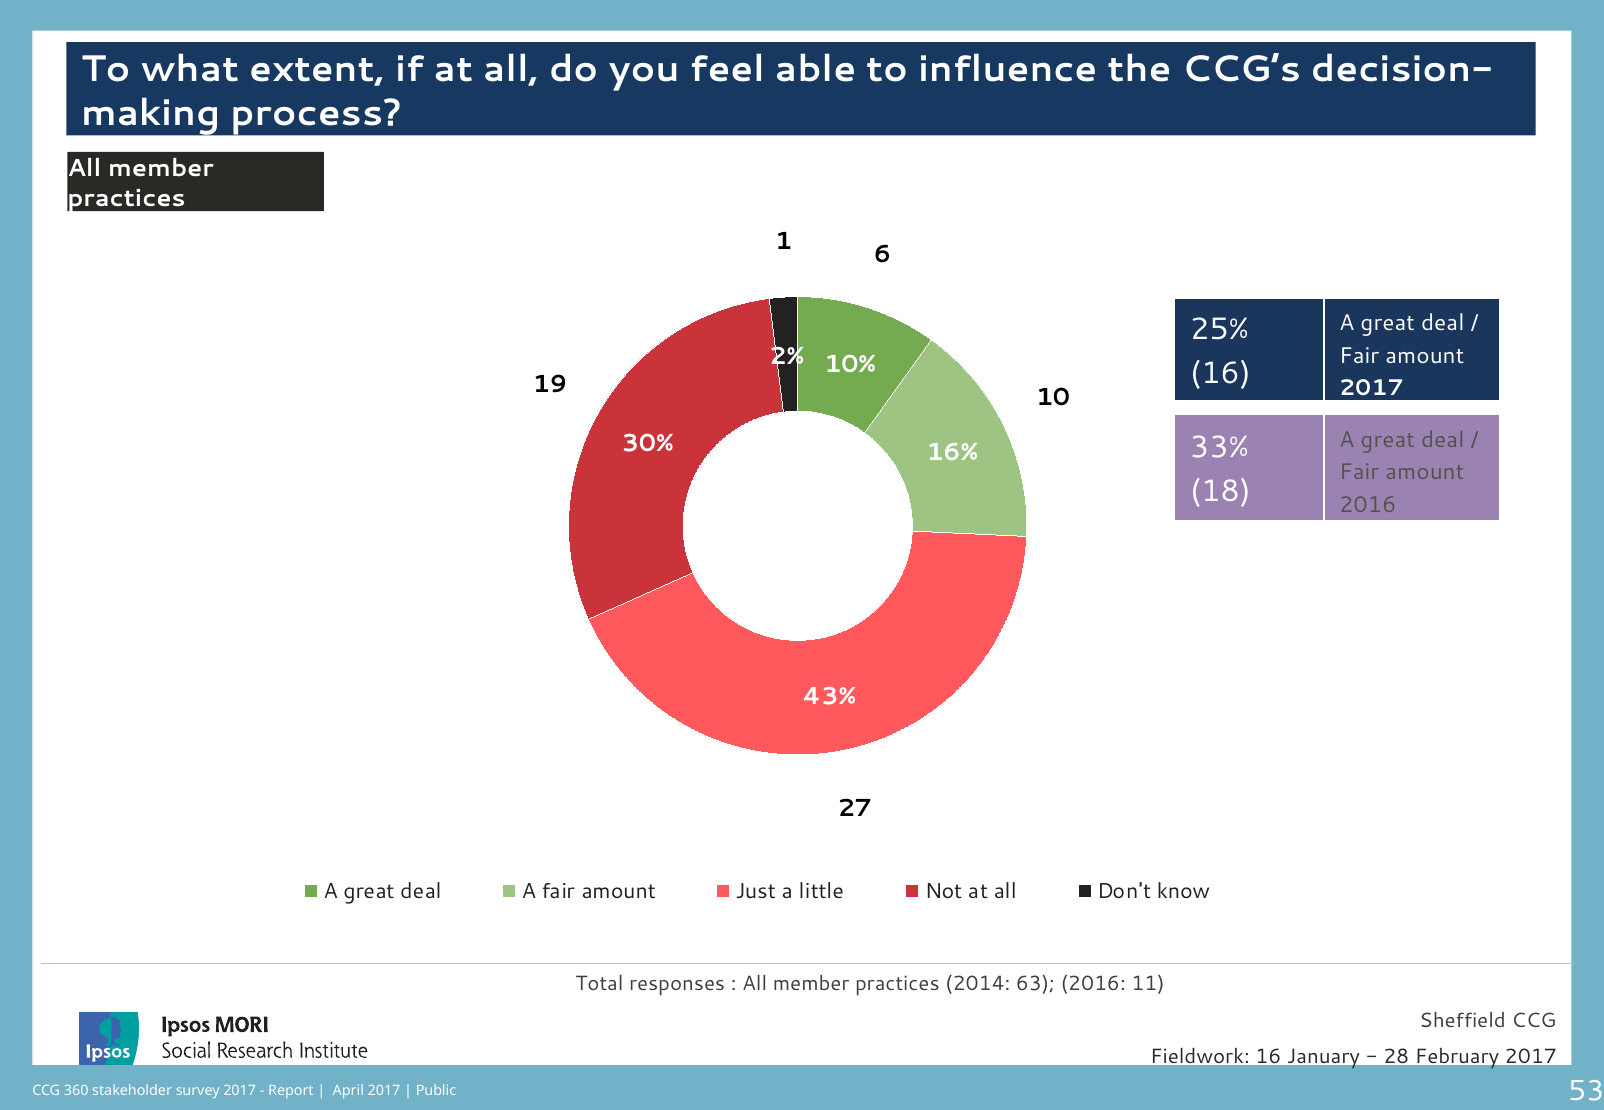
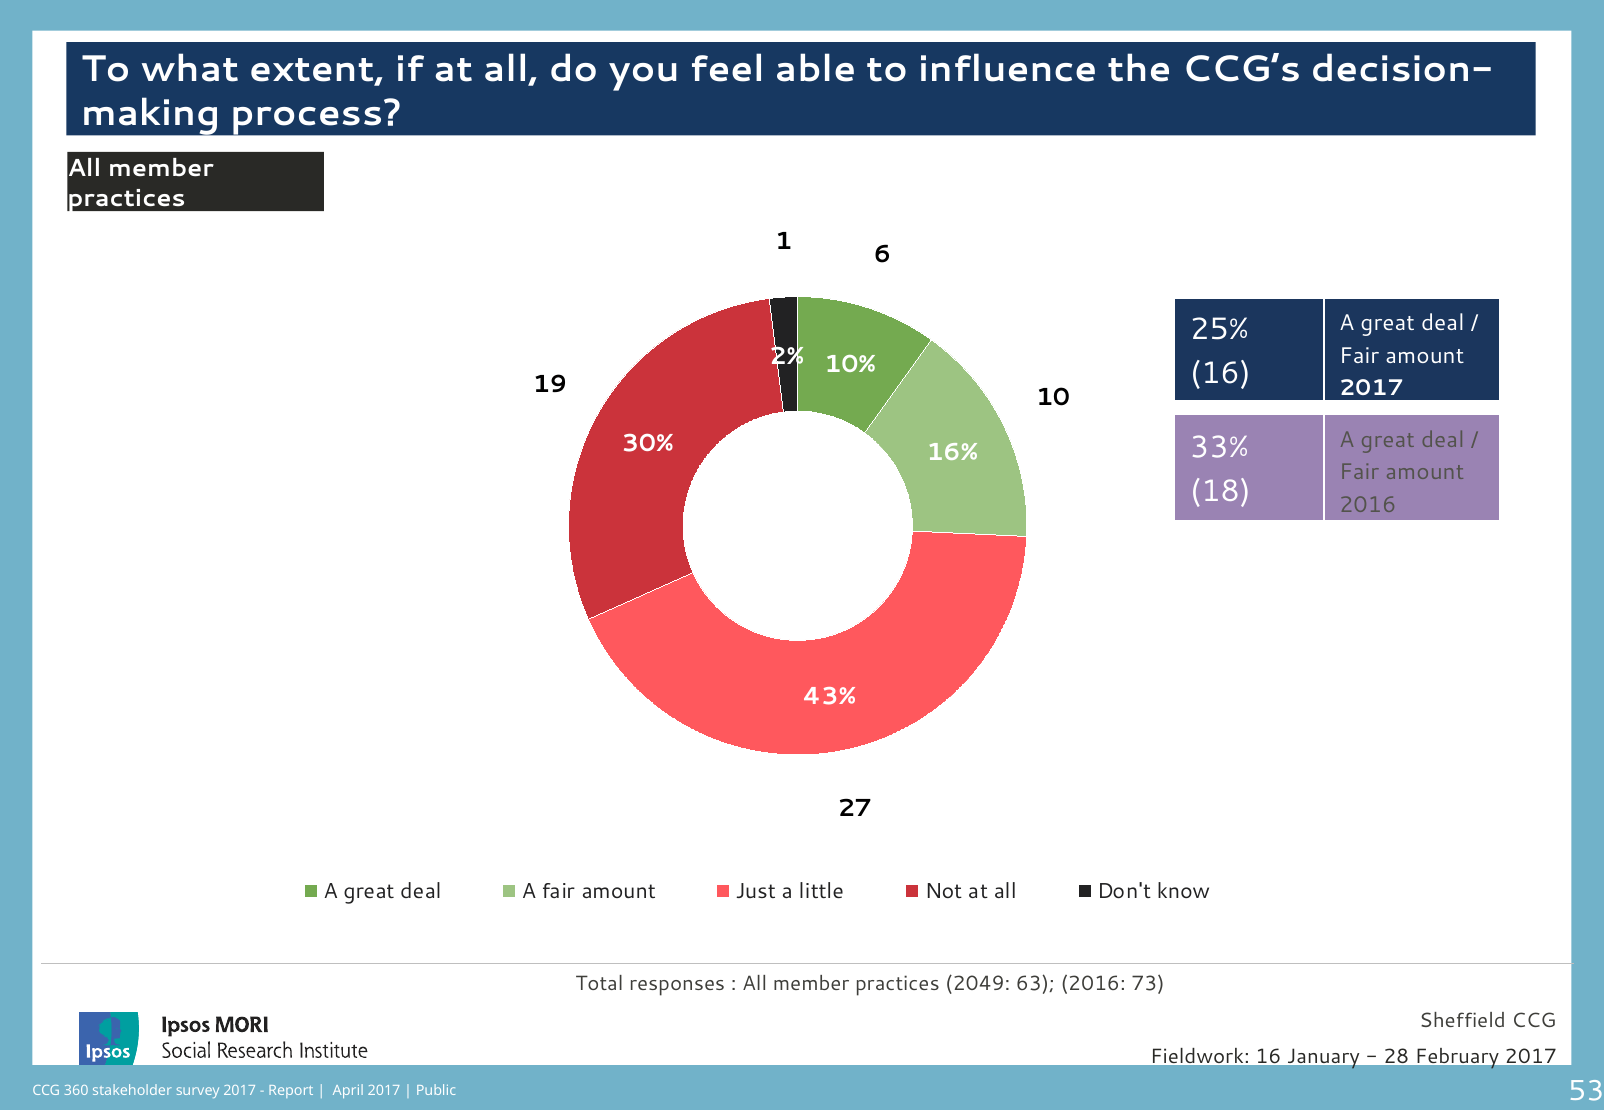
2014: 2014 -> 2049
11: 11 -> 73
